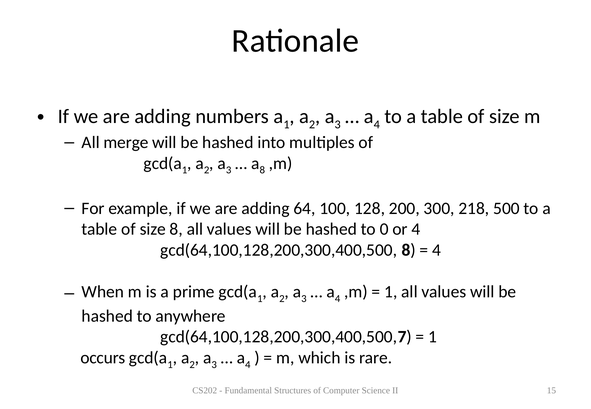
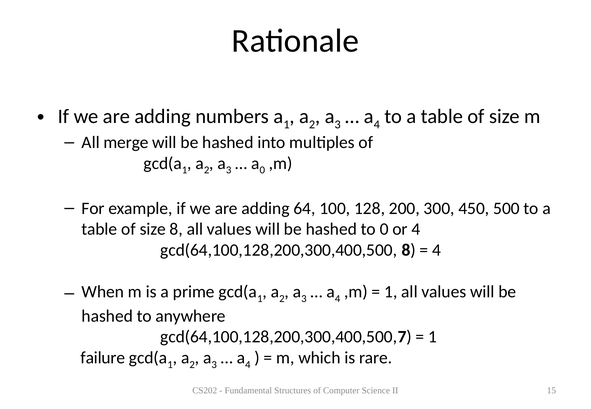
a 8: 8 -> 0
218: 218 -> 450
occurs: occurs -> failure
